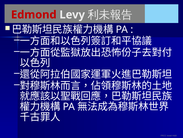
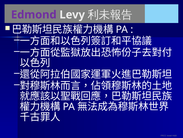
Edmond colour: red -> purple
